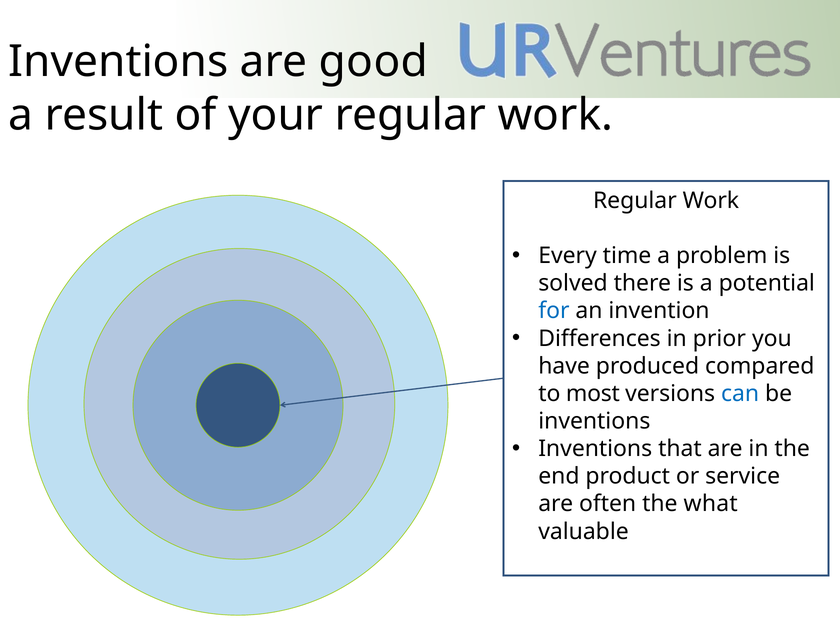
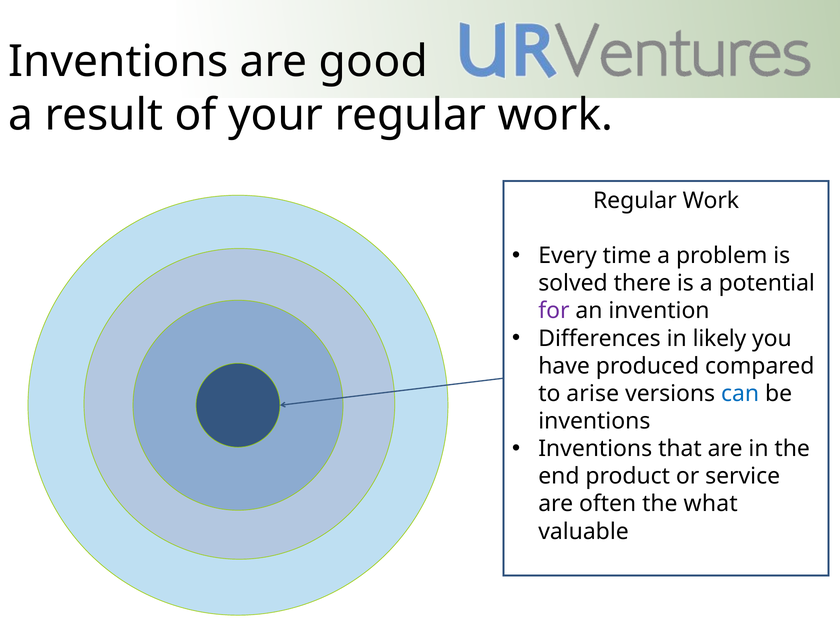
for colour: blue -> purple
prior: prior -> likely
most: most -> arise
